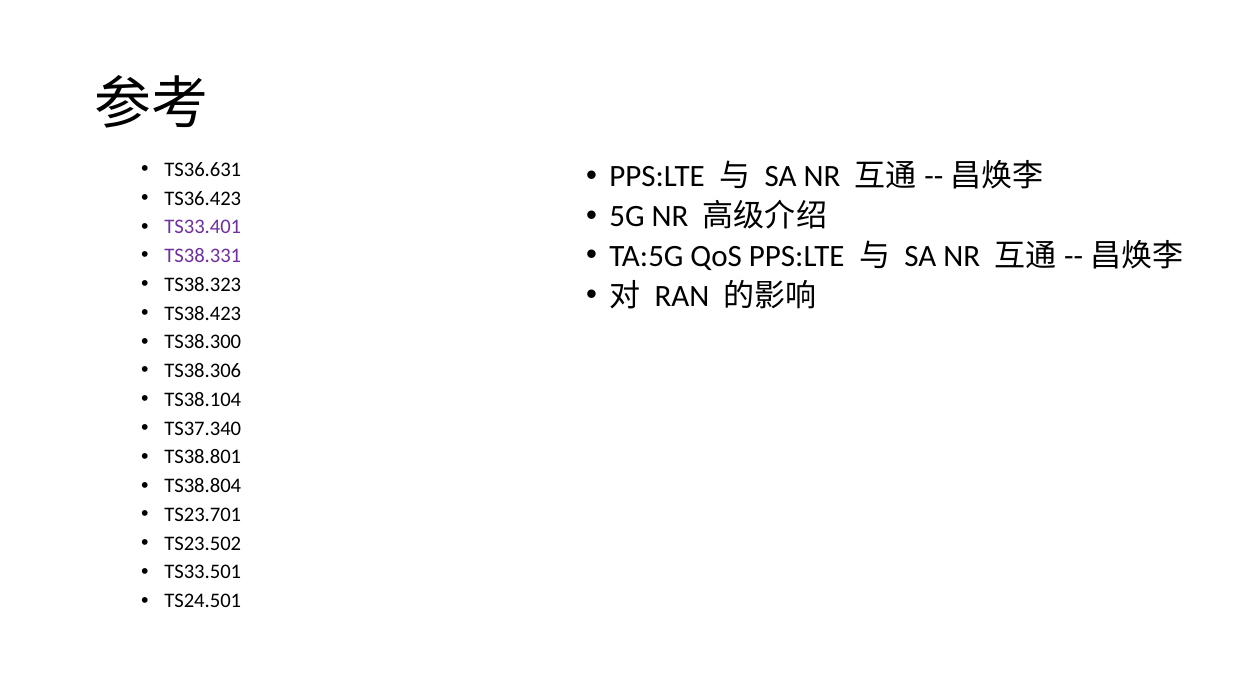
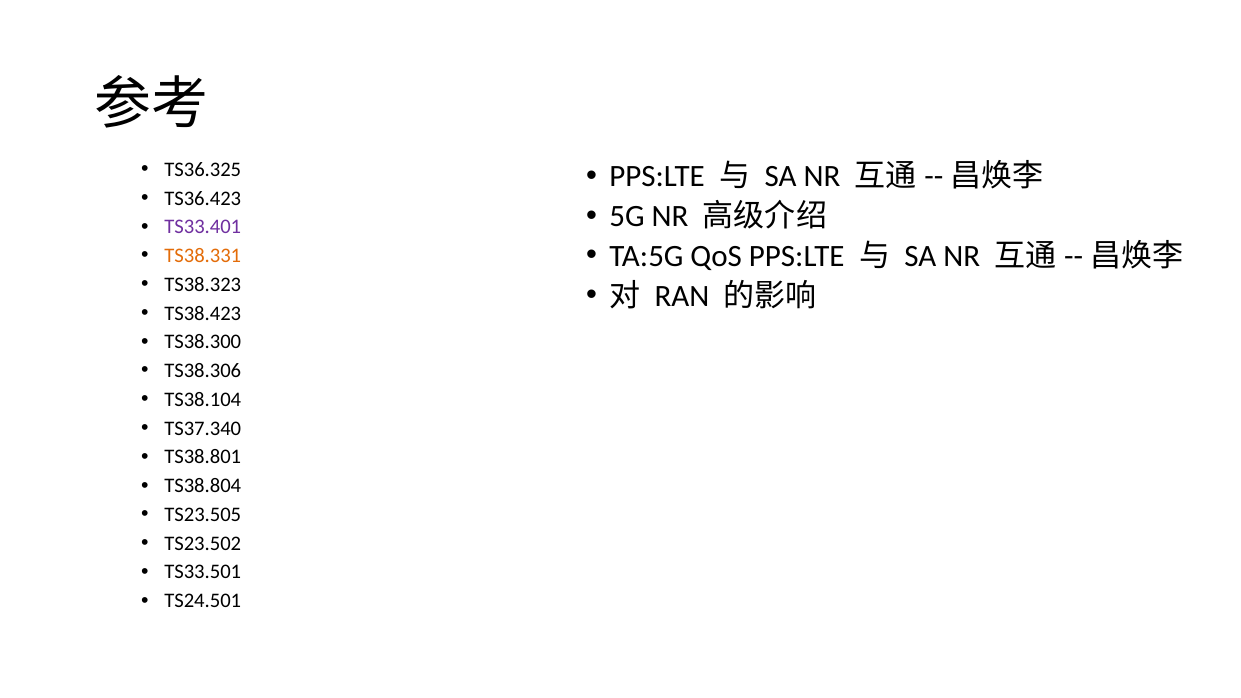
TS36.631: TS36.631 -> TS36.325
TS38.331 colour: purple -> orange
TS23.701: TS23.701 -> TS23.505
